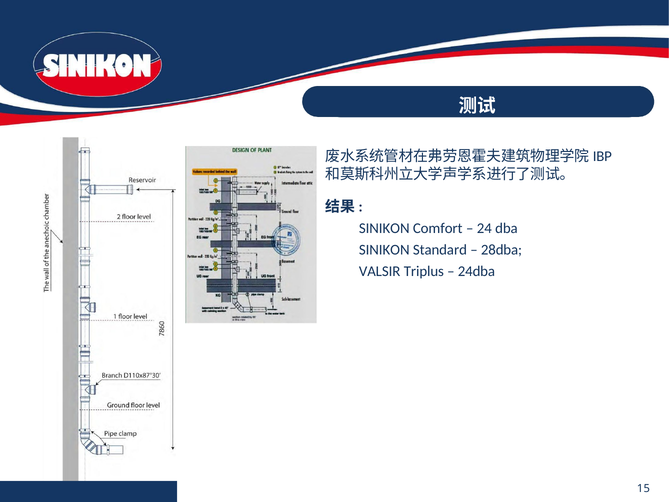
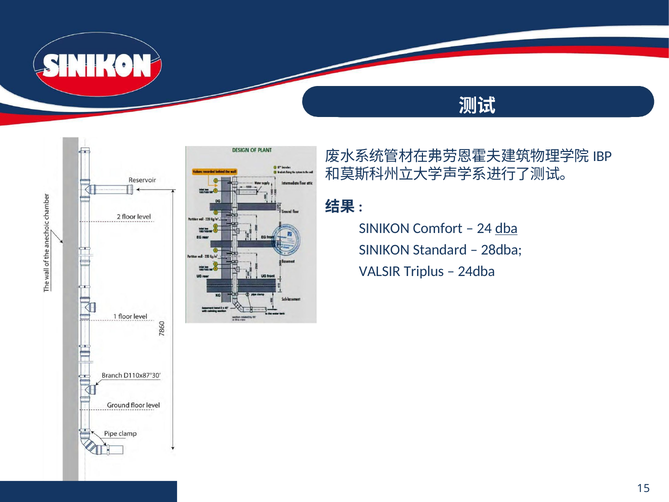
dba underline: none -> present
